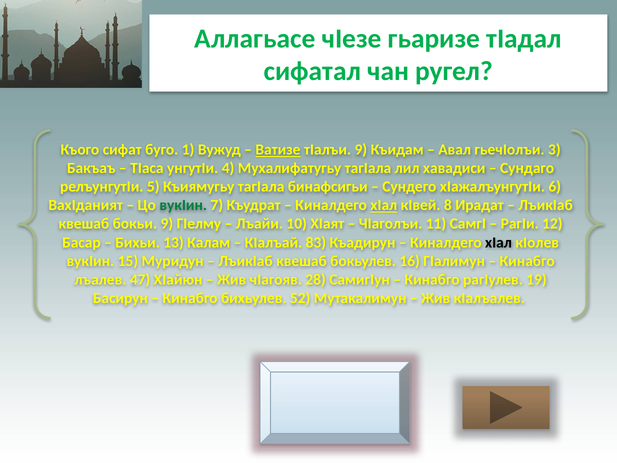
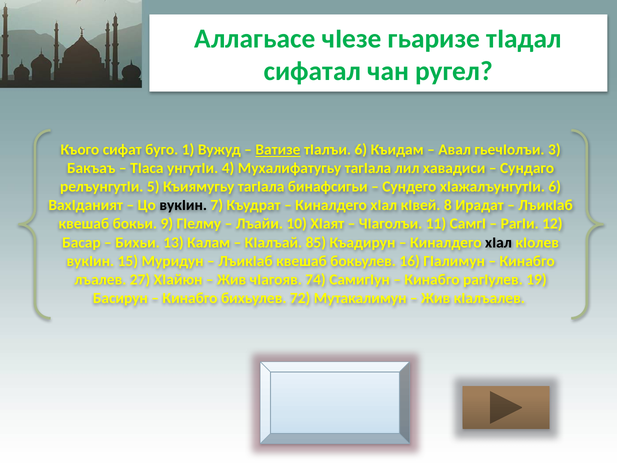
тIалъи 9: 9 -> 6
вукIин at (183, 205) colour: green -> black
хIал at (384, 205) underline: present -> none
83: 83 -> 85
47: 47 -> 27
28: 28 -> 74
52: 52 -> 72
